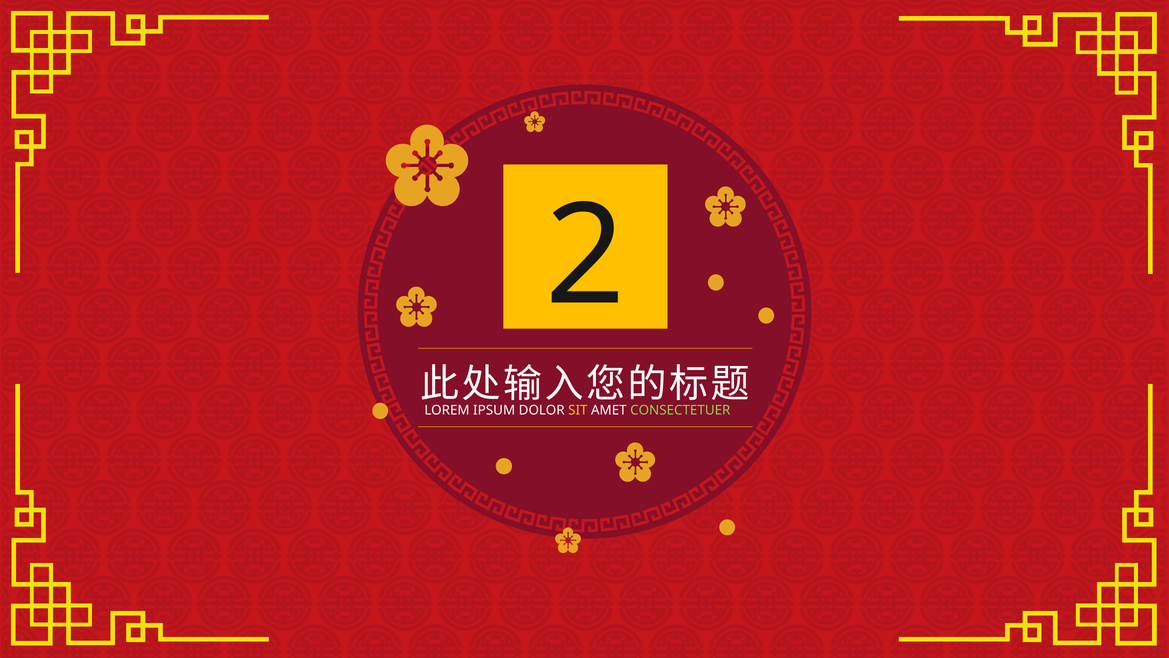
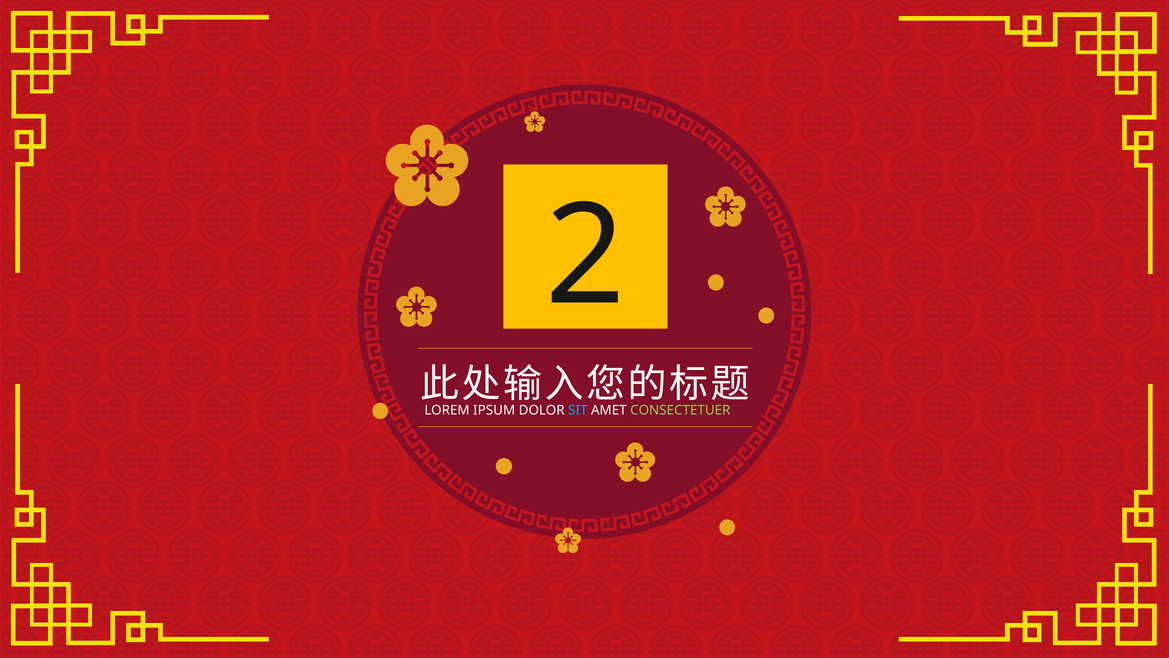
SIT colour: yellow -> light blue
